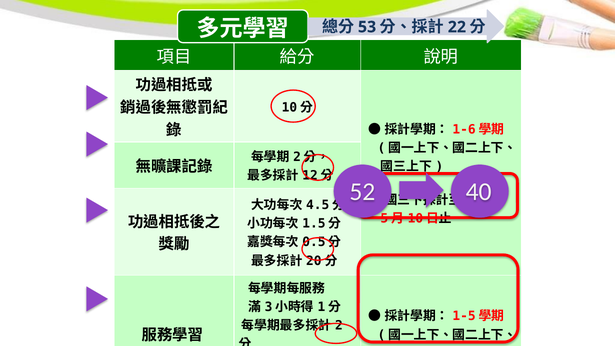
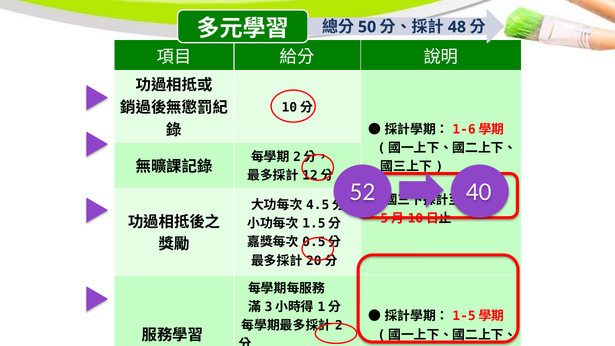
53: 53 -> 50
22: 22 -> 48
